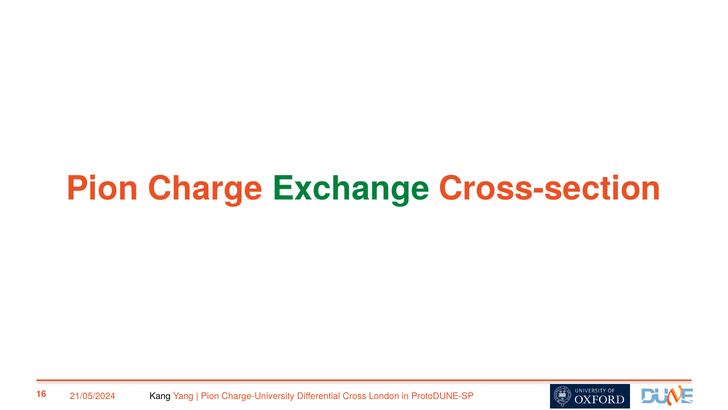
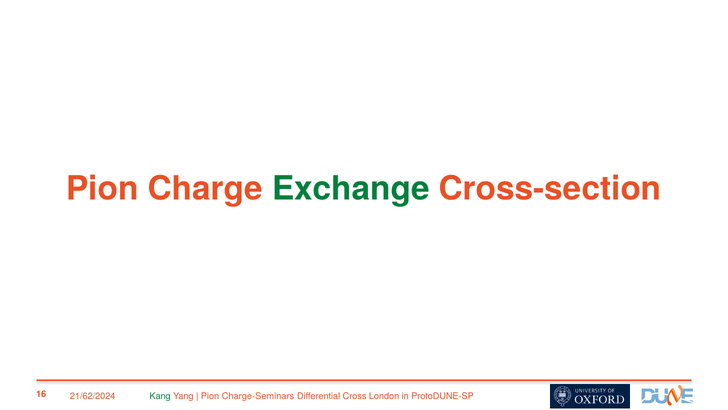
Kang colour: black -> green
Charge-University: Charge-University -> Charge-Seminars
21/05/2024: 21/05/2024 -> 21/62/2024
